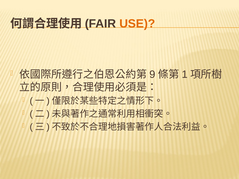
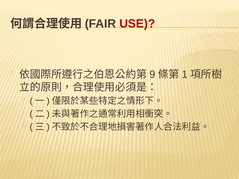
USE colour: orange -> red
